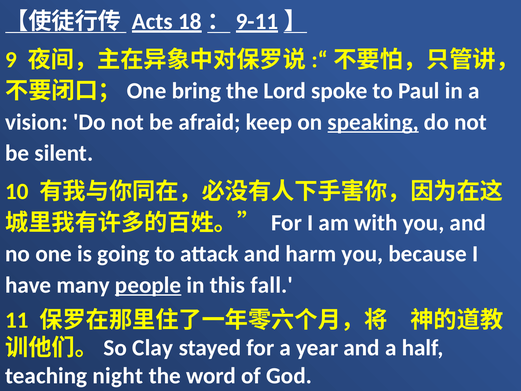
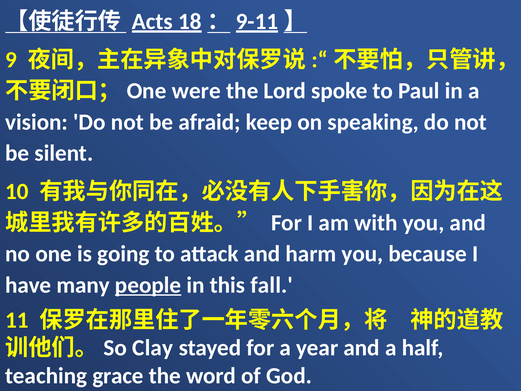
bring: bring -> were
speaking underline: present -> none
night: night -> grace
